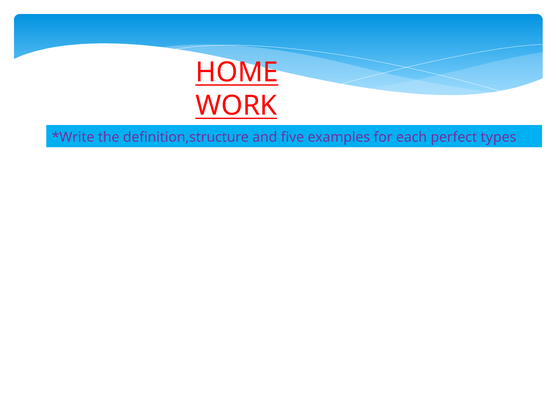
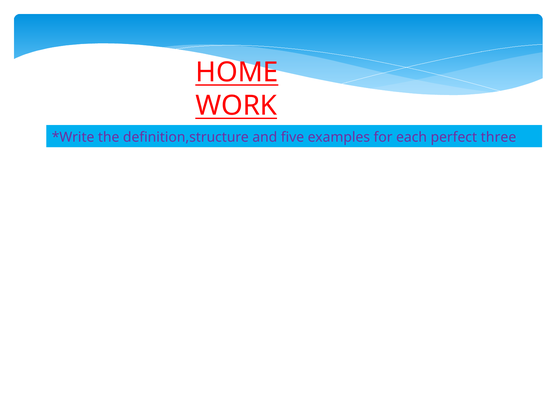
types: types -> three
